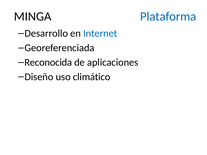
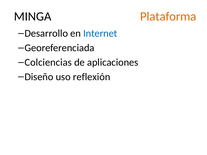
Plataforma colour: blue -> orange
Reconocida: Reconocida -> Colciencias
climático: climático -> reflexión
